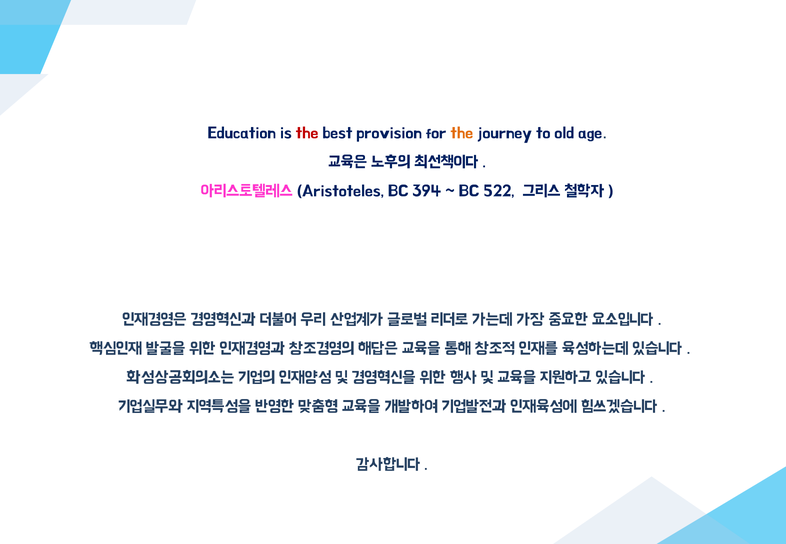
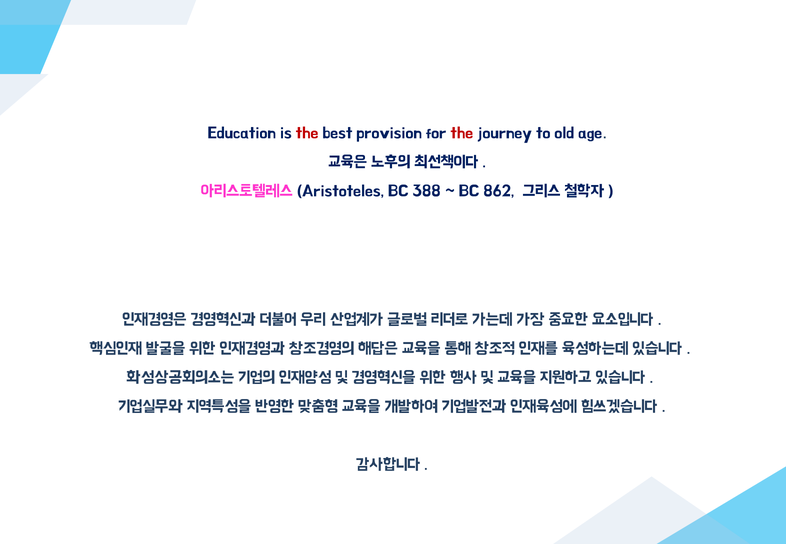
the at (462, 132) colour: orange -> red
394: 394 -> 388
522: 522 -> 862
